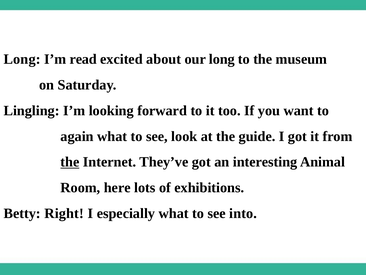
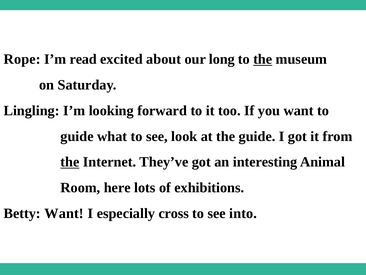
Long at (22, 59): Long -> Rope
the at (263, 59) underline: none -> present
again at (77, 136): again -> guide
Betty Right: Right -> Want
especially what: what -> cross
